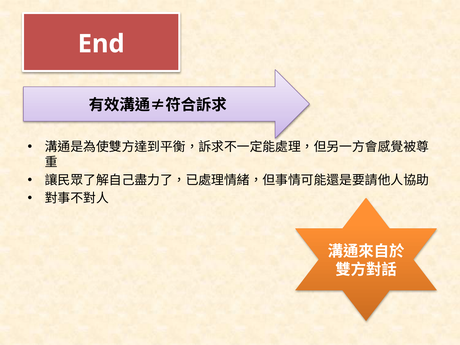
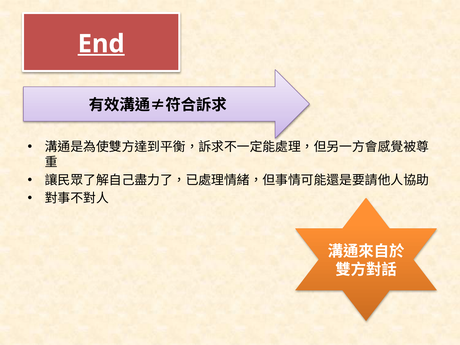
End underline: none -> present
